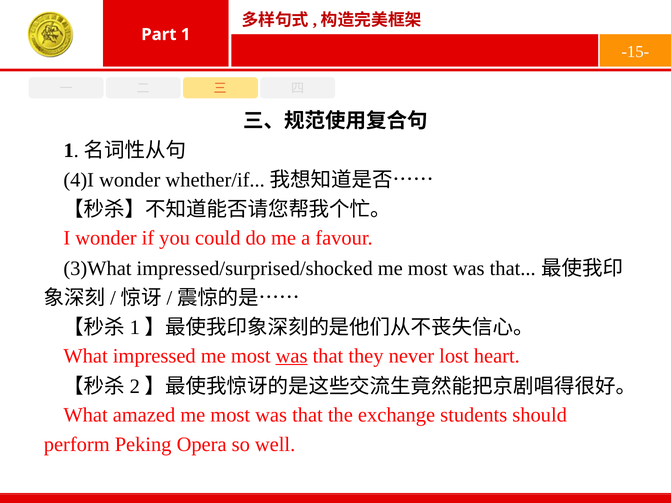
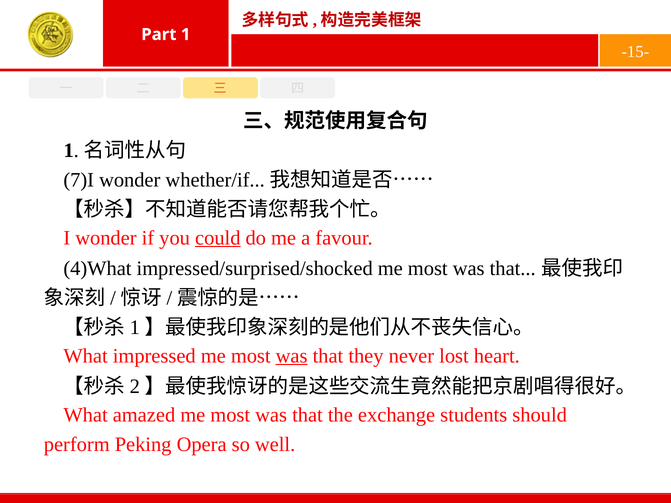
4)I: 4)I -> 7)I
could underline: none -> present
3)What: 3)What -> 4)What
